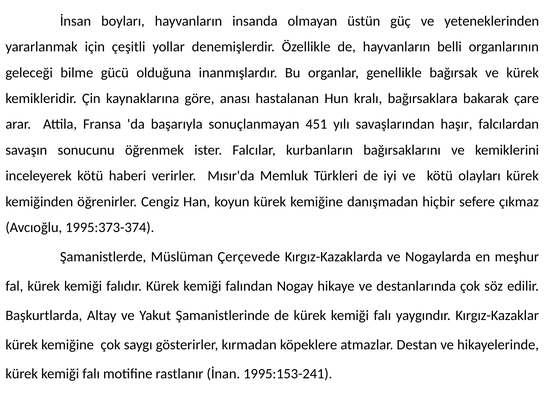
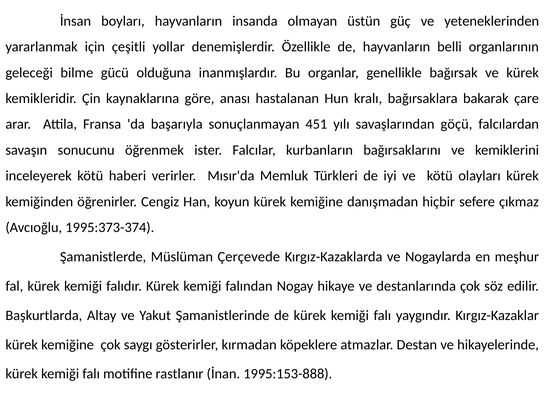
haşır: haşır -> göçü
1995:153-241: 1995:153-241 -> 1995:153-888
